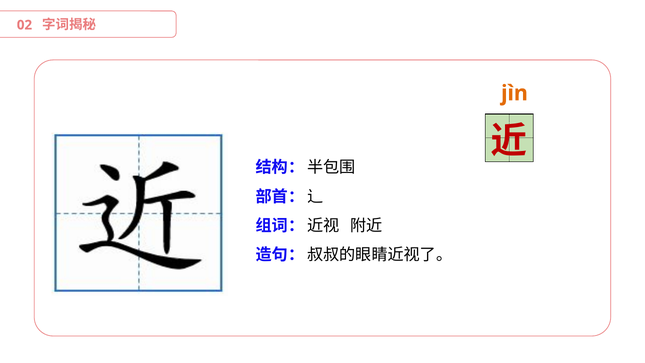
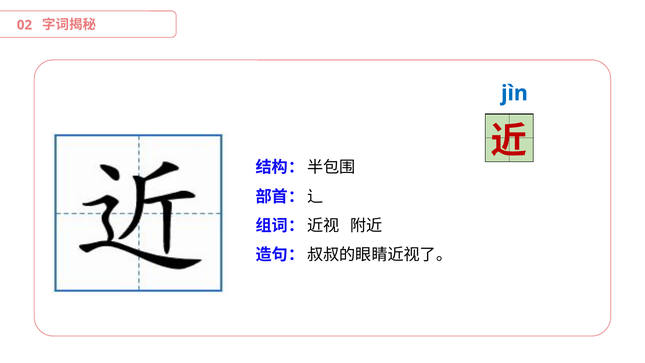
jìn colour: orange -> blue
